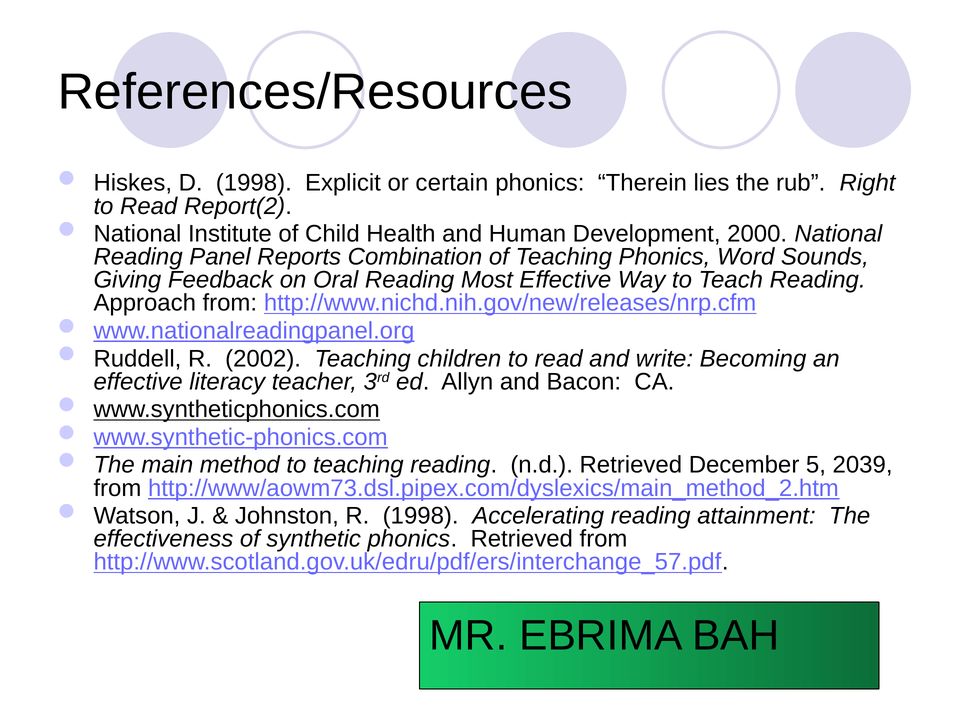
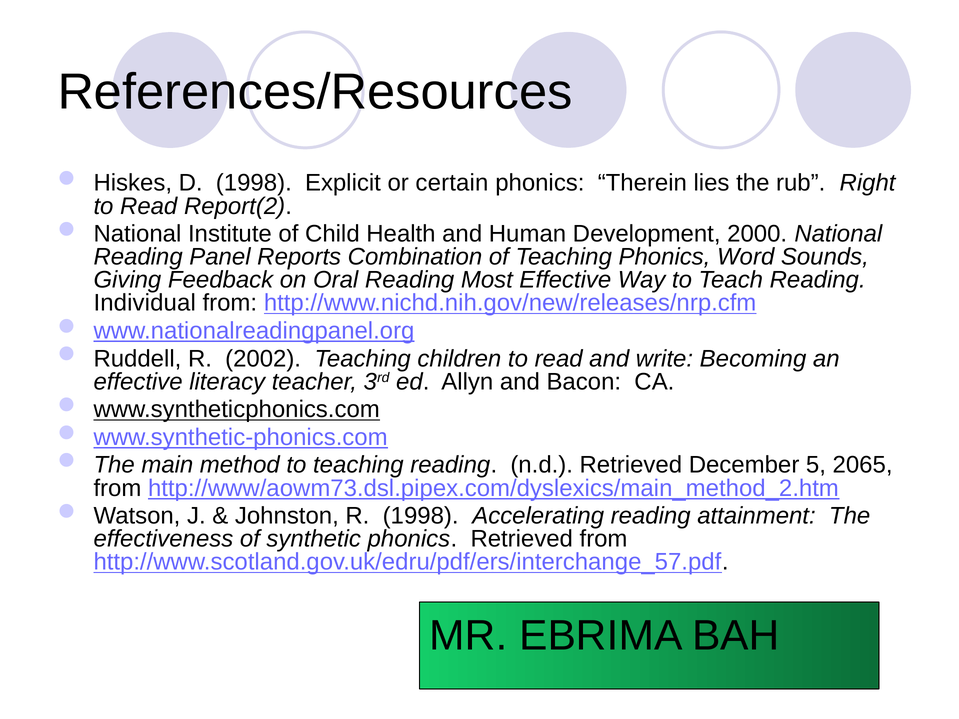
Approach: Approach -> Individual
2039: 2039 -> 2065
